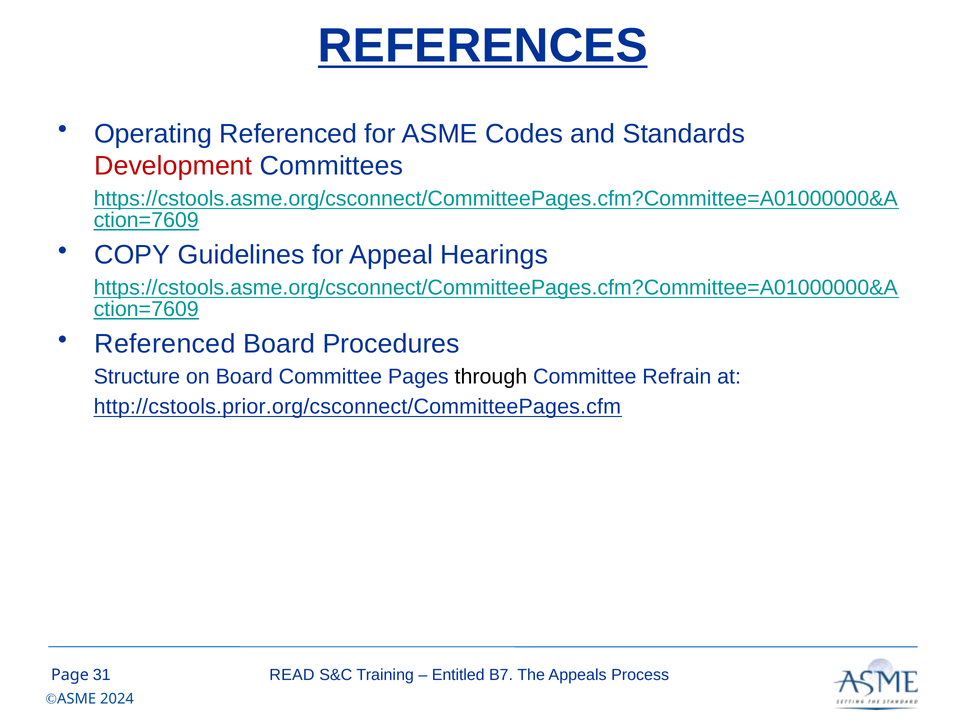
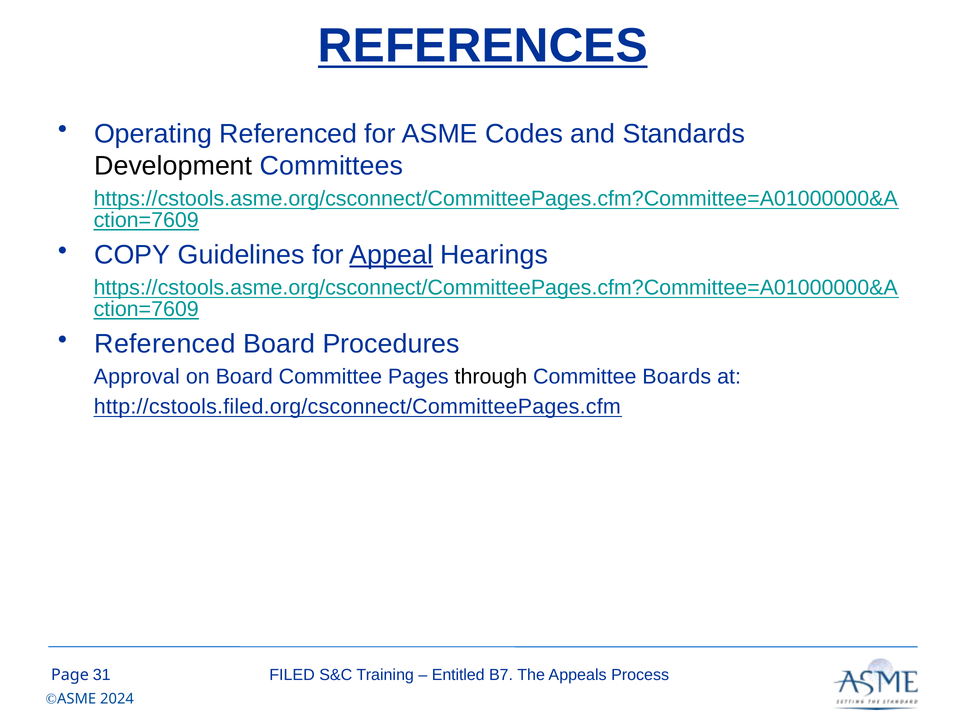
Development colour: red -> black
Appeal underline: none -> present
Structure: Structure -> Approval
Refrain: Refrain -> Boards
http://cstools.prior.org/csconnect/CommitteePages.cfm: http://cstools.prior.org/csconnect/CommitteePages.cfm -> http://cstools.filed.org/csconnect/CommitteePages.cfm
READ: READ -> FILED
